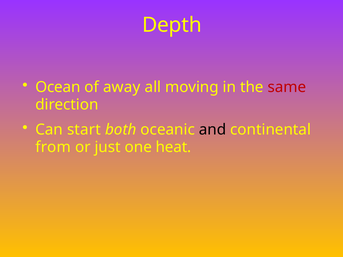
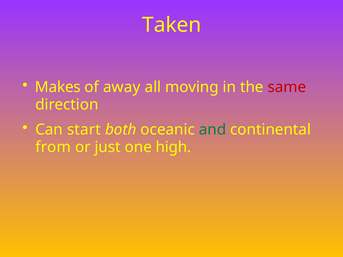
Depth: Depth -> Taken
Ocean: Ocean -> Makes
and colour: black -> green
heat: heat -> high
